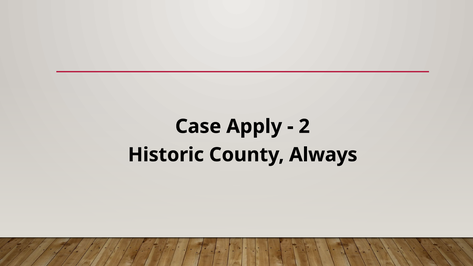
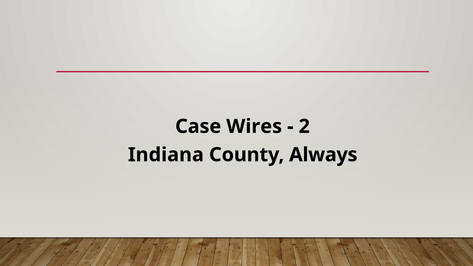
Apply: Apply -> Wires
Historic: Historic -> Indiana
